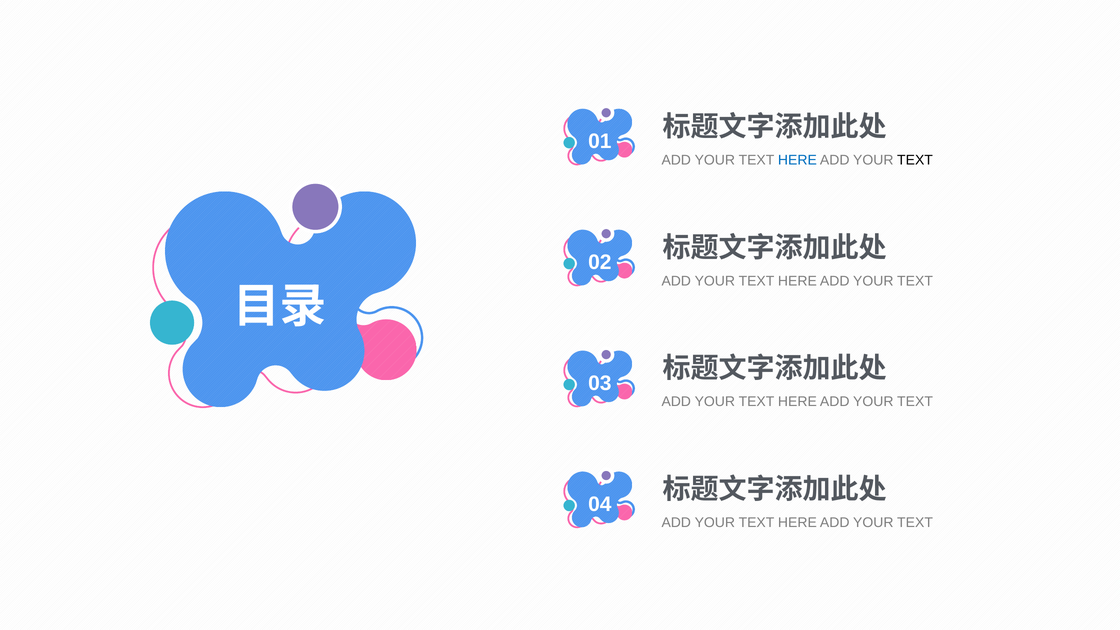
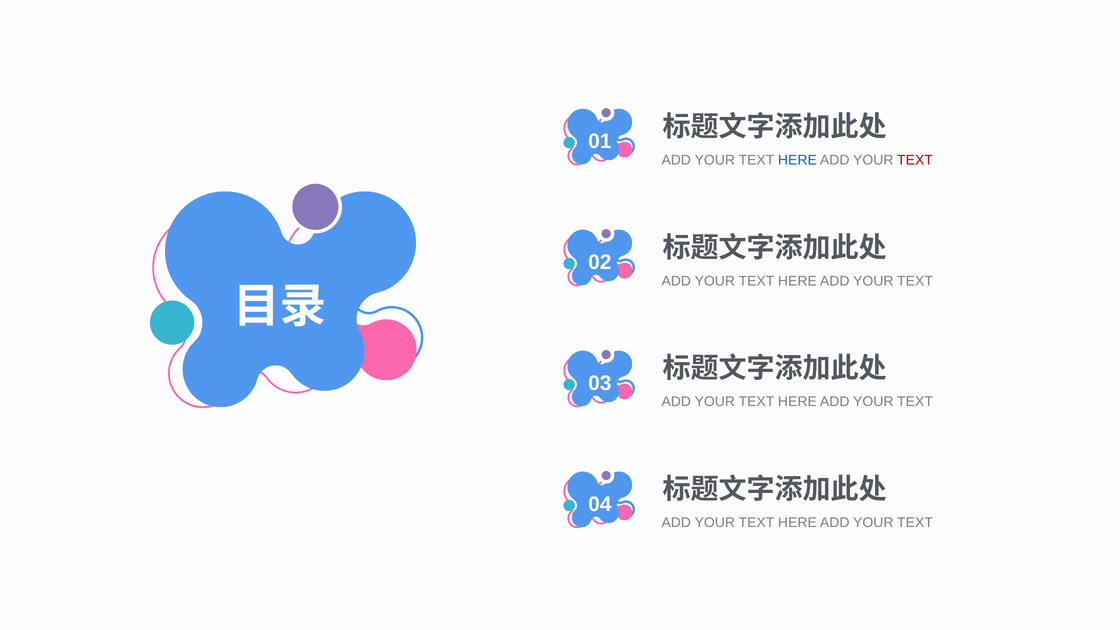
TEXT at (915, 160) colour: black -> red
